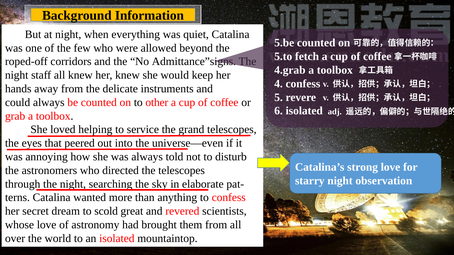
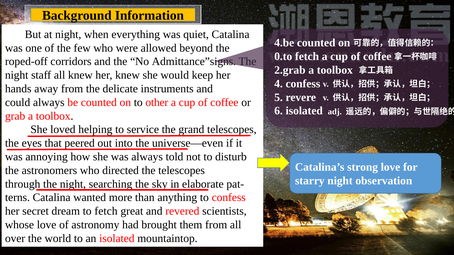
5.be: 5.be -> 4.be
5.to: 5.to -> 0.to
4.grab: 4.grab -> 2.grab
to scold: scold -> fetch
